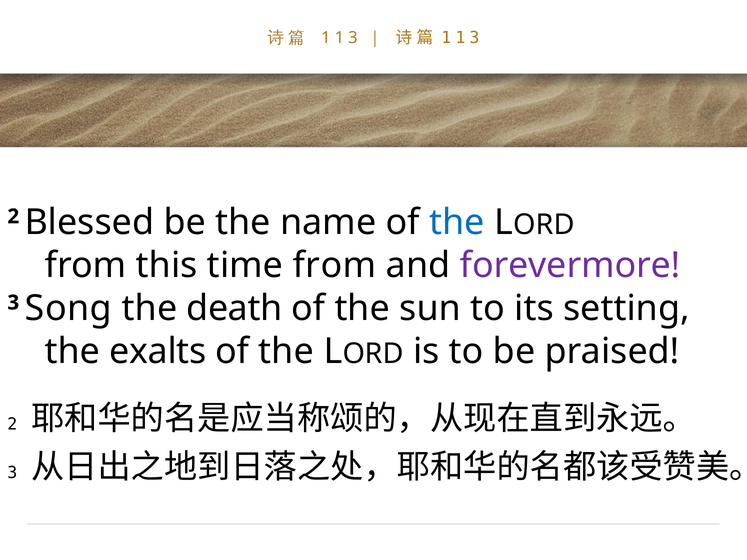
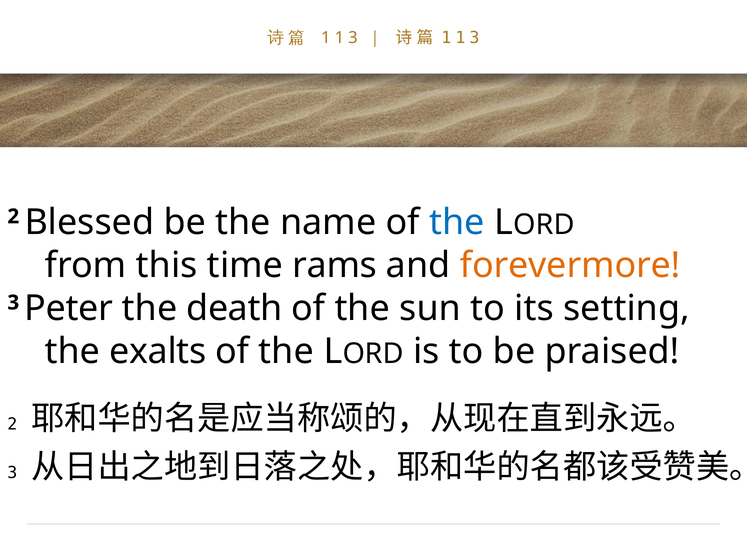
time from: from -> rams
forevermore colour: purple -> orange
Song: Song -> Peter
